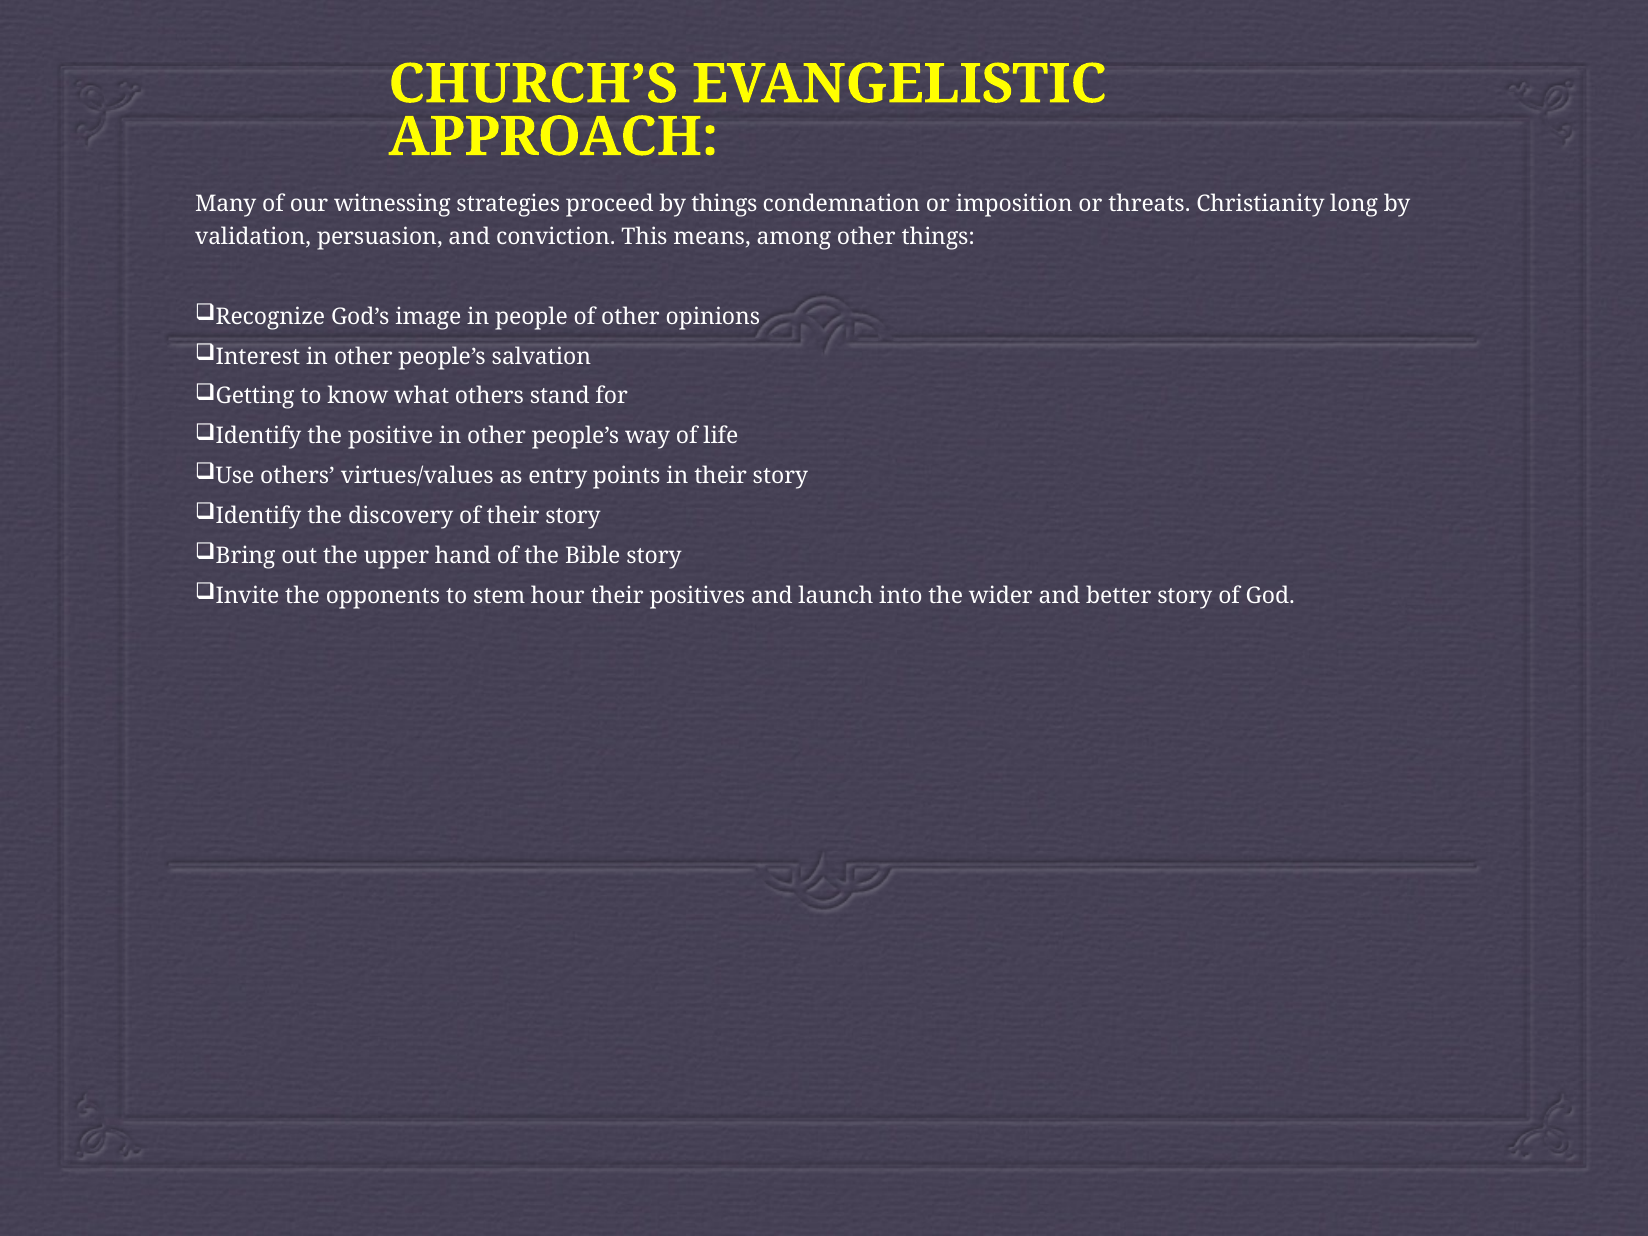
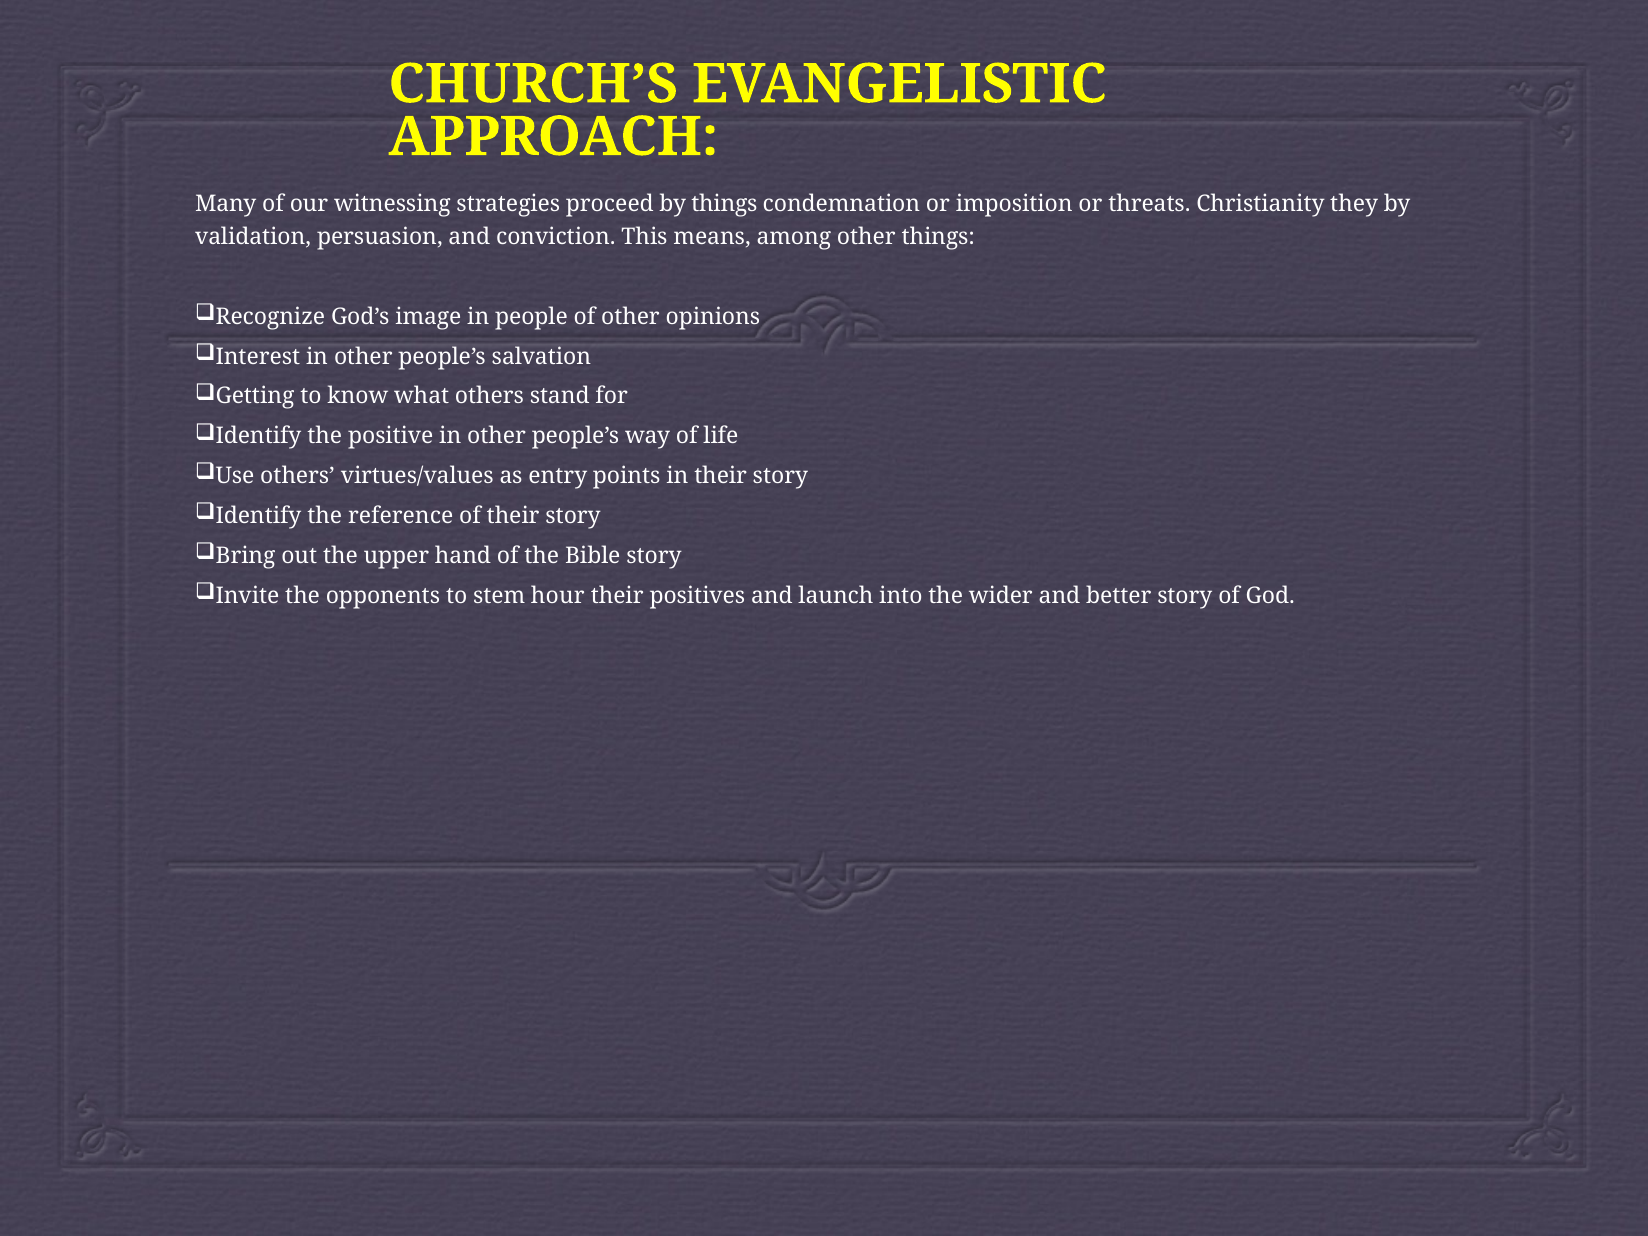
long: long -> they
discovery: discovery -> reference
